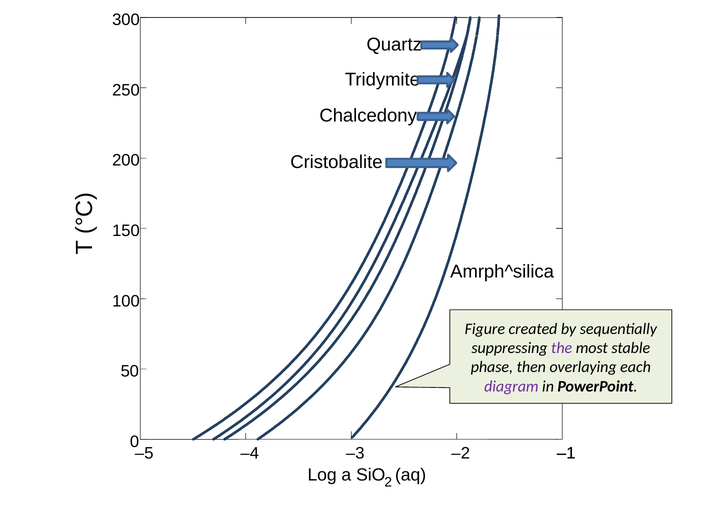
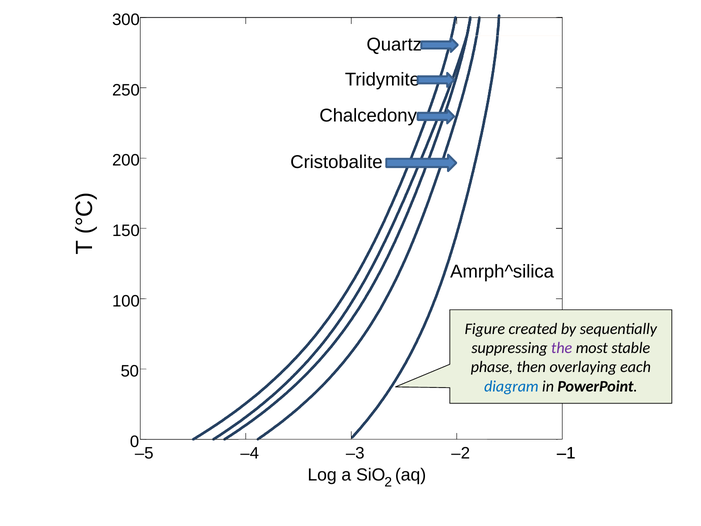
diagram colour: purple -> blue
